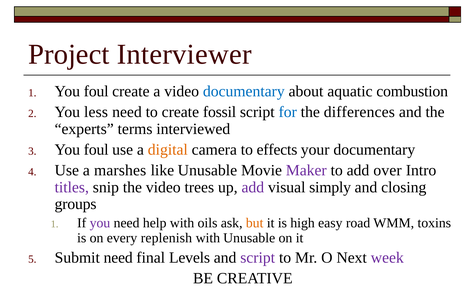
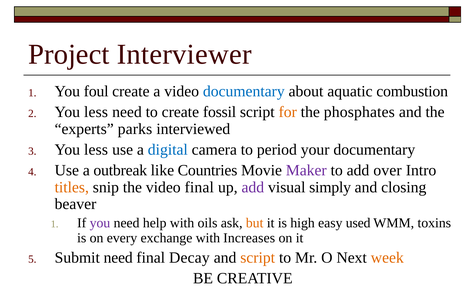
for colour: blue -> orange
differences: differences -> phosphates
terms: terms -> parks
foul at (96, 149): foul -> less
digital colour: orange -> blue
effects: effects -> period
marshes: marshes -> outbreak
like Unusable: Unusable -> Countries
titles colour: purple -> orange
video trees: trees -> final
groups: groups -> beaver
road: road -> used
replenish: replenish -> exchange
with Unusable: Unusable -> Increases
Levels: Levels -> Decay
script at (258, 257) colour: purple -> orange
week colour: purple -> orange
